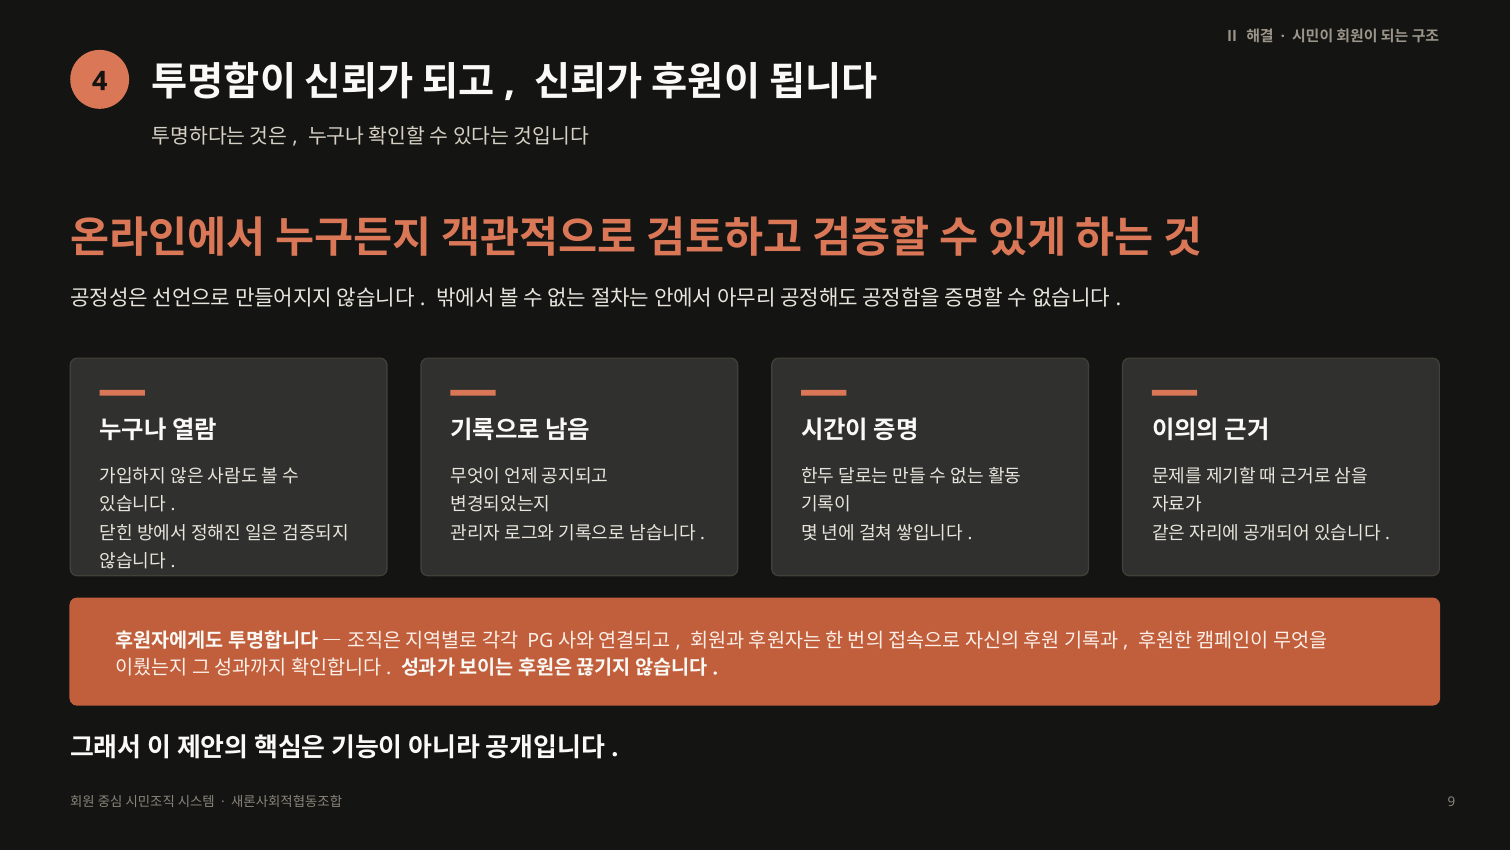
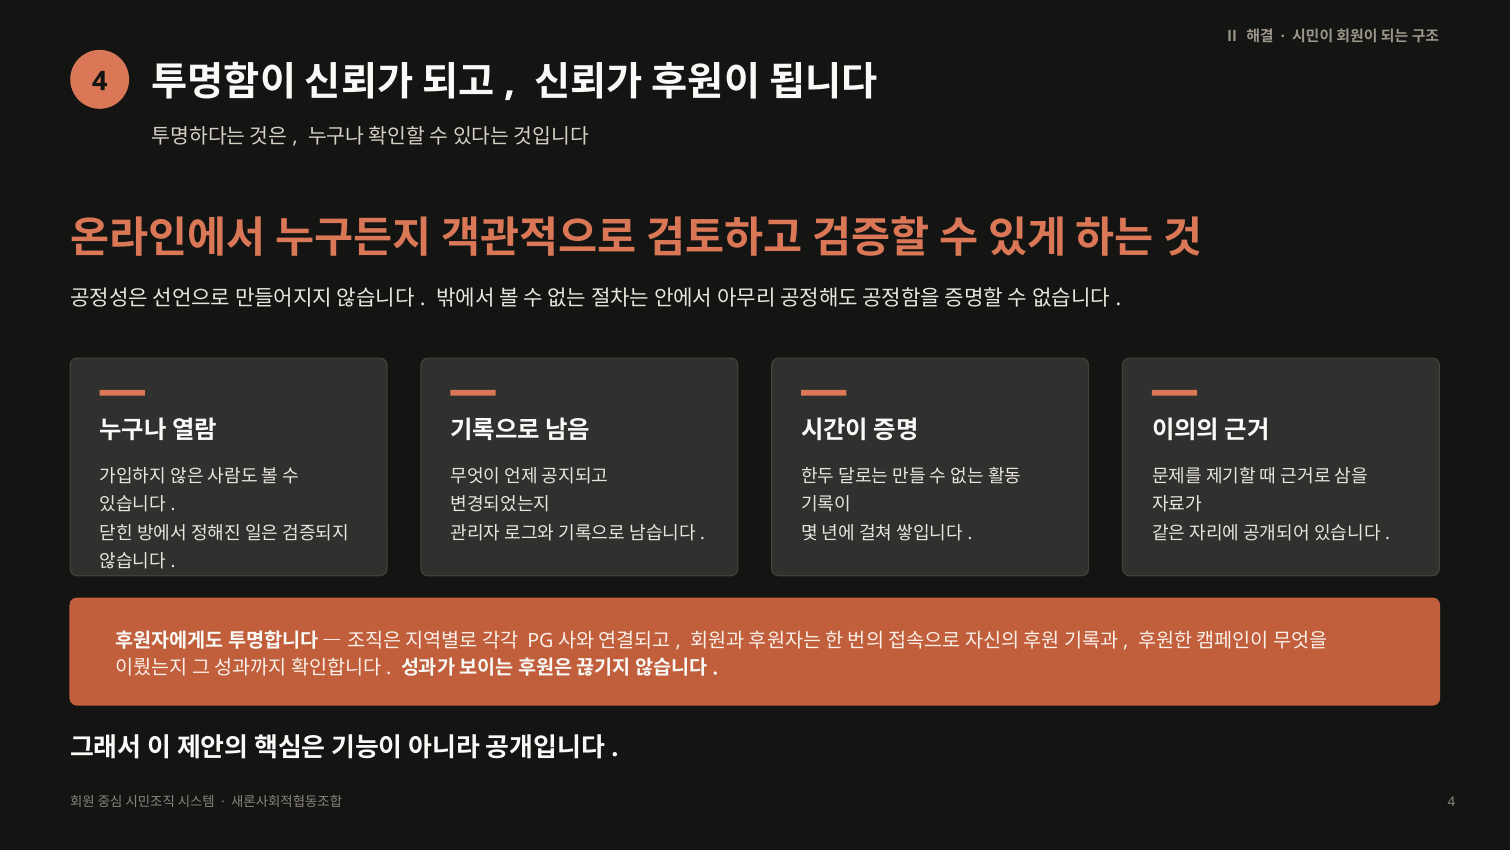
9 at (1451, 802): 9 -> 4
